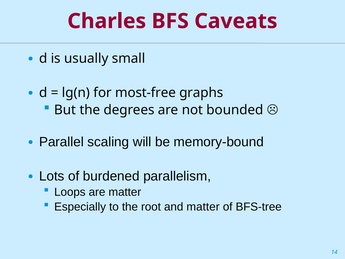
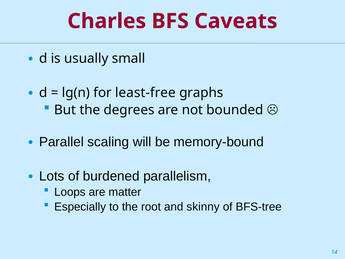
most-free: most-free -> least-free
and matter: matter -> skinny
